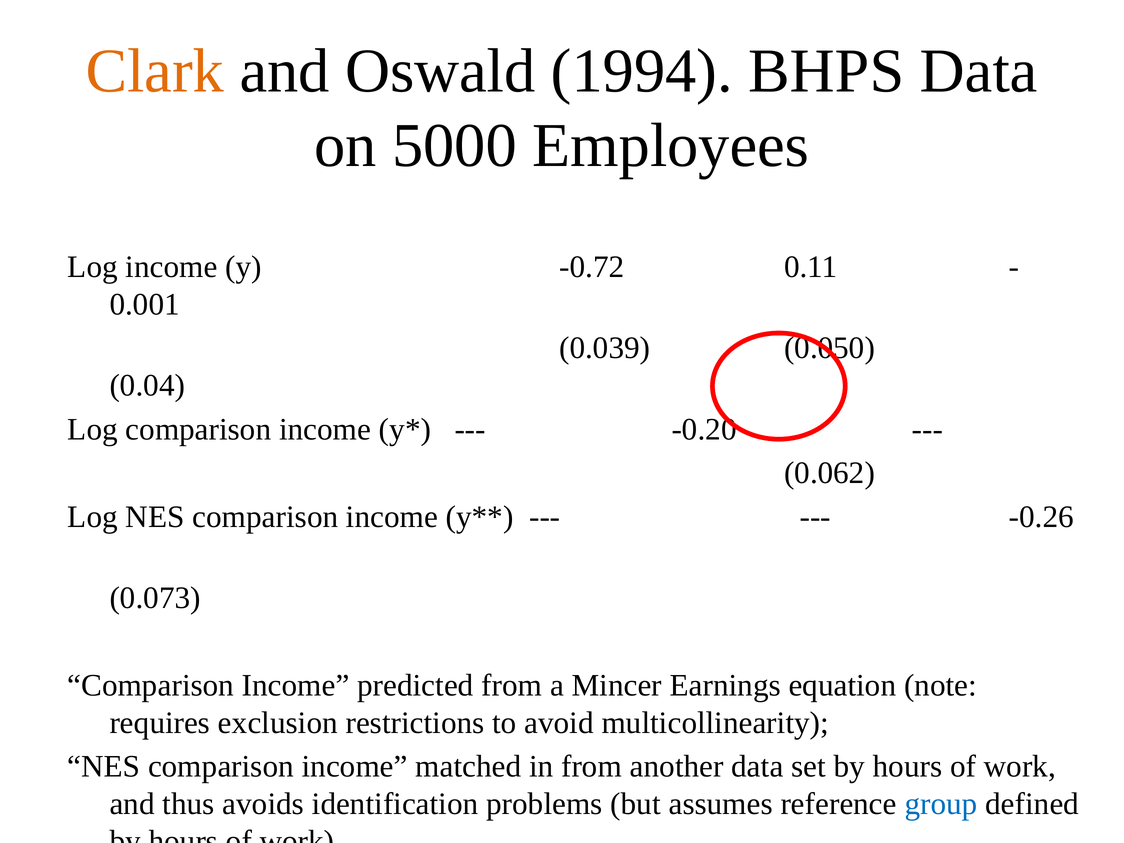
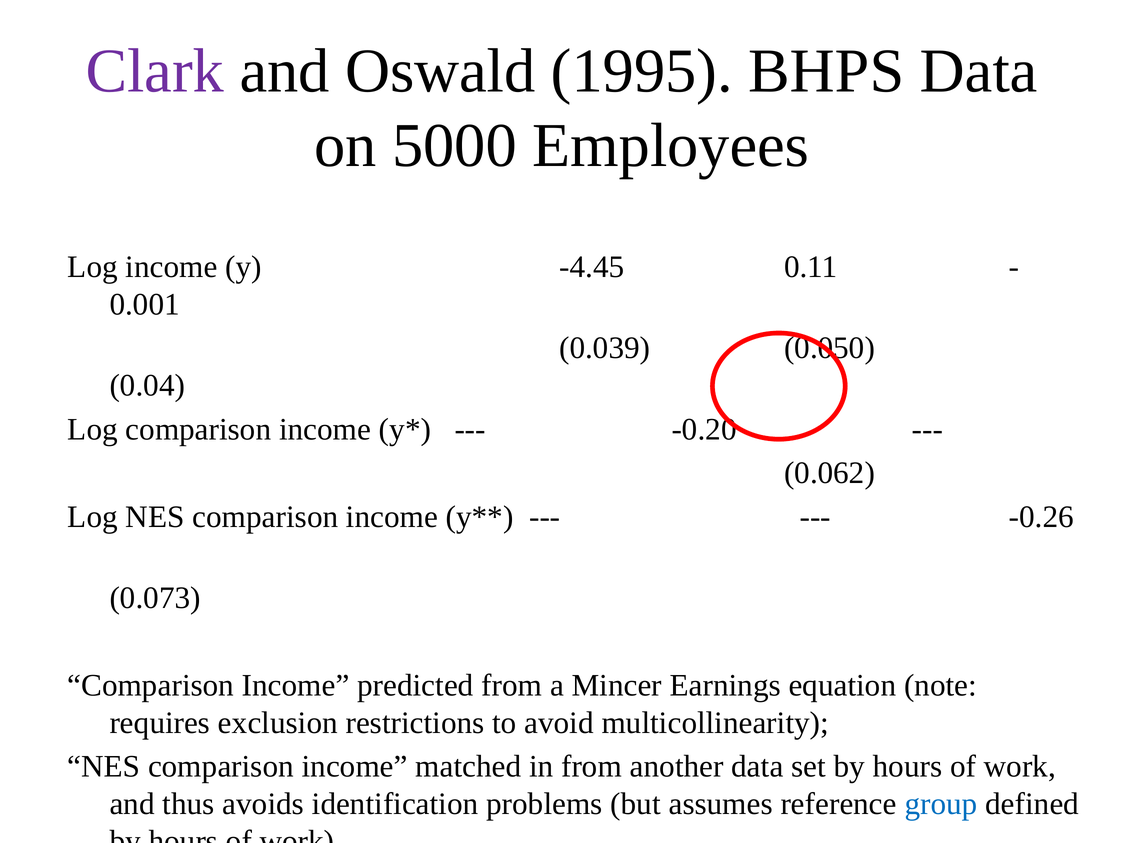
Clark colour: orange -> purple
1994: 1994 -> 1995
-0.72: -0.72 -> -4.45
